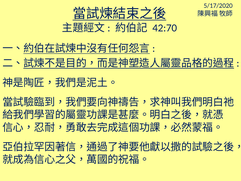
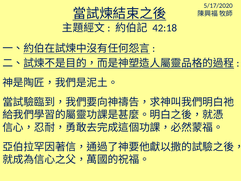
42:70: 42:70 -> 42:18
